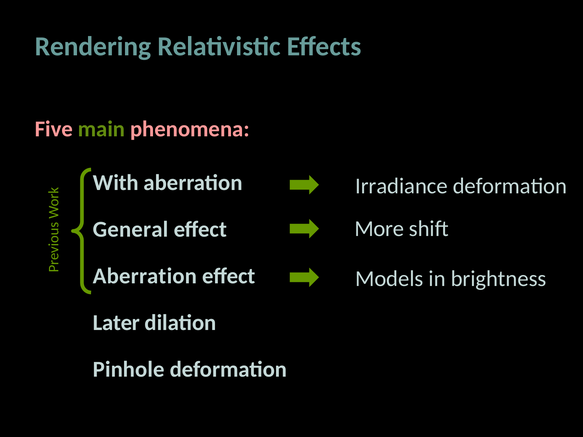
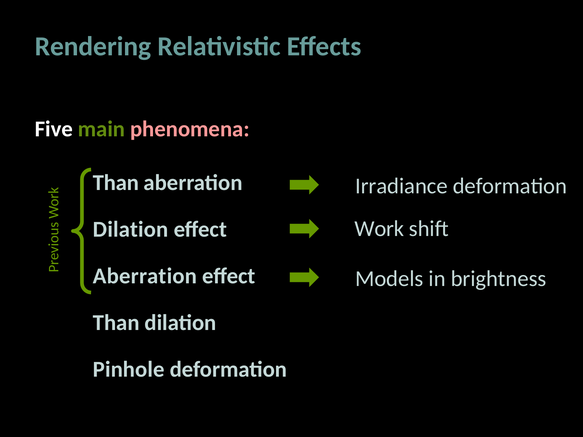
Five colour: pink -> white
With at (116, 183): With -> Than
More: More -> Work
General at (131, 230): General -> Dilation
Later at (116, 323): Later -> Than
